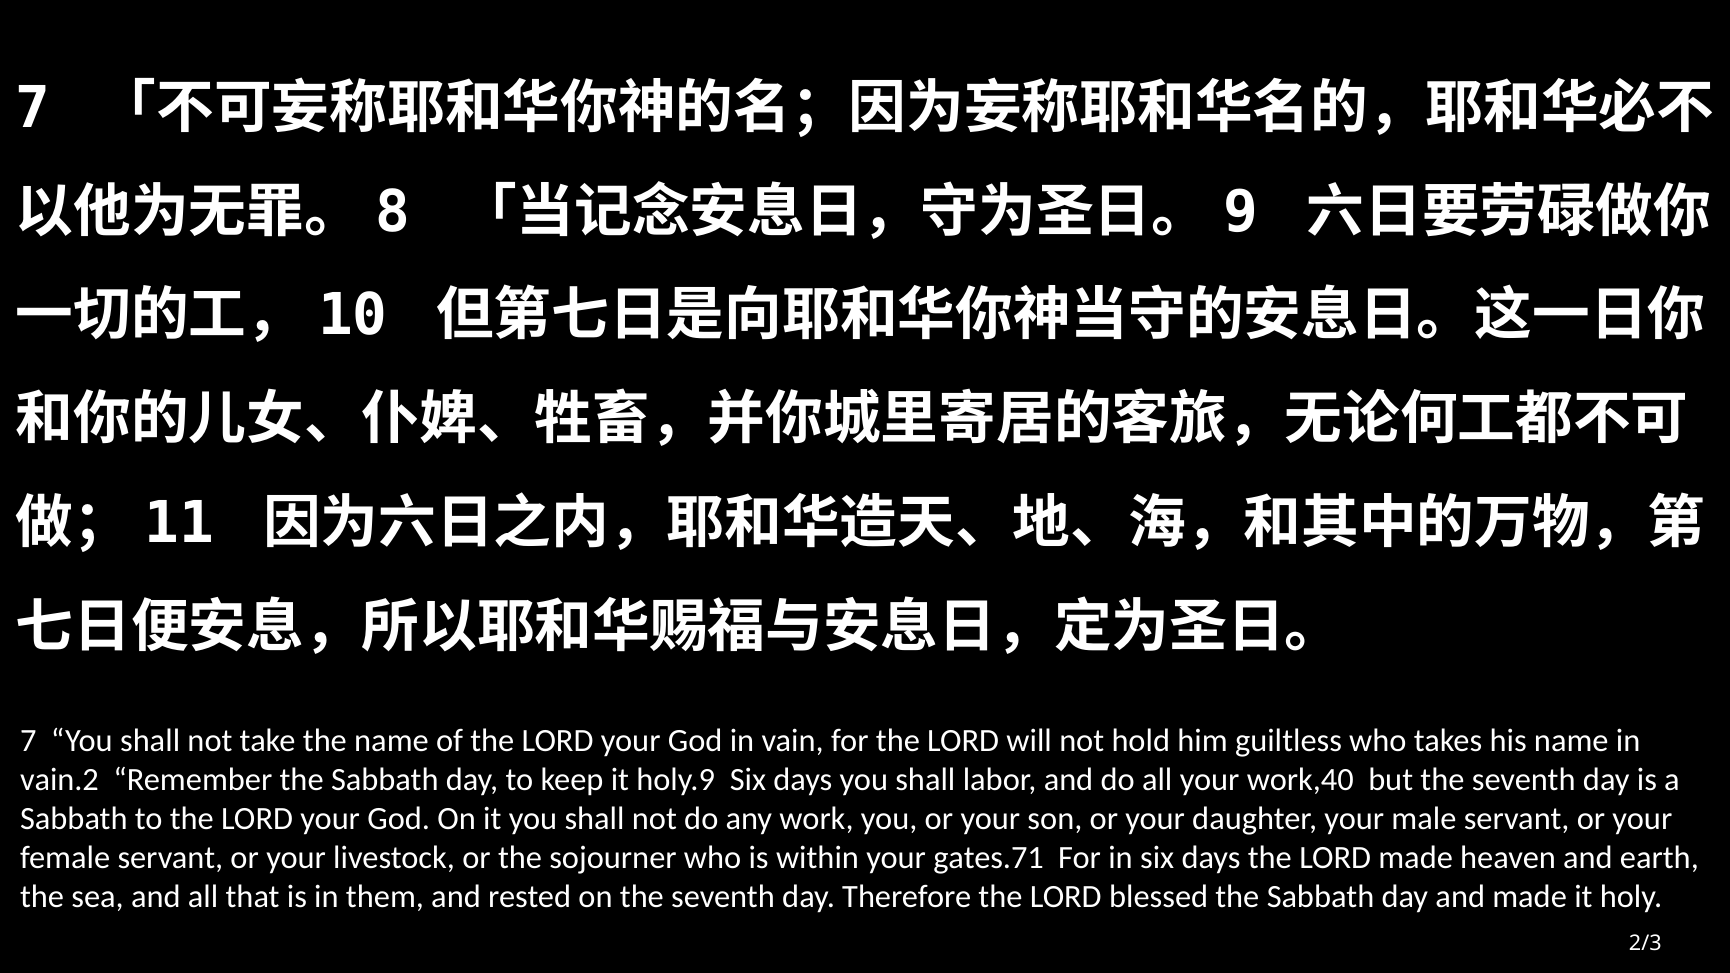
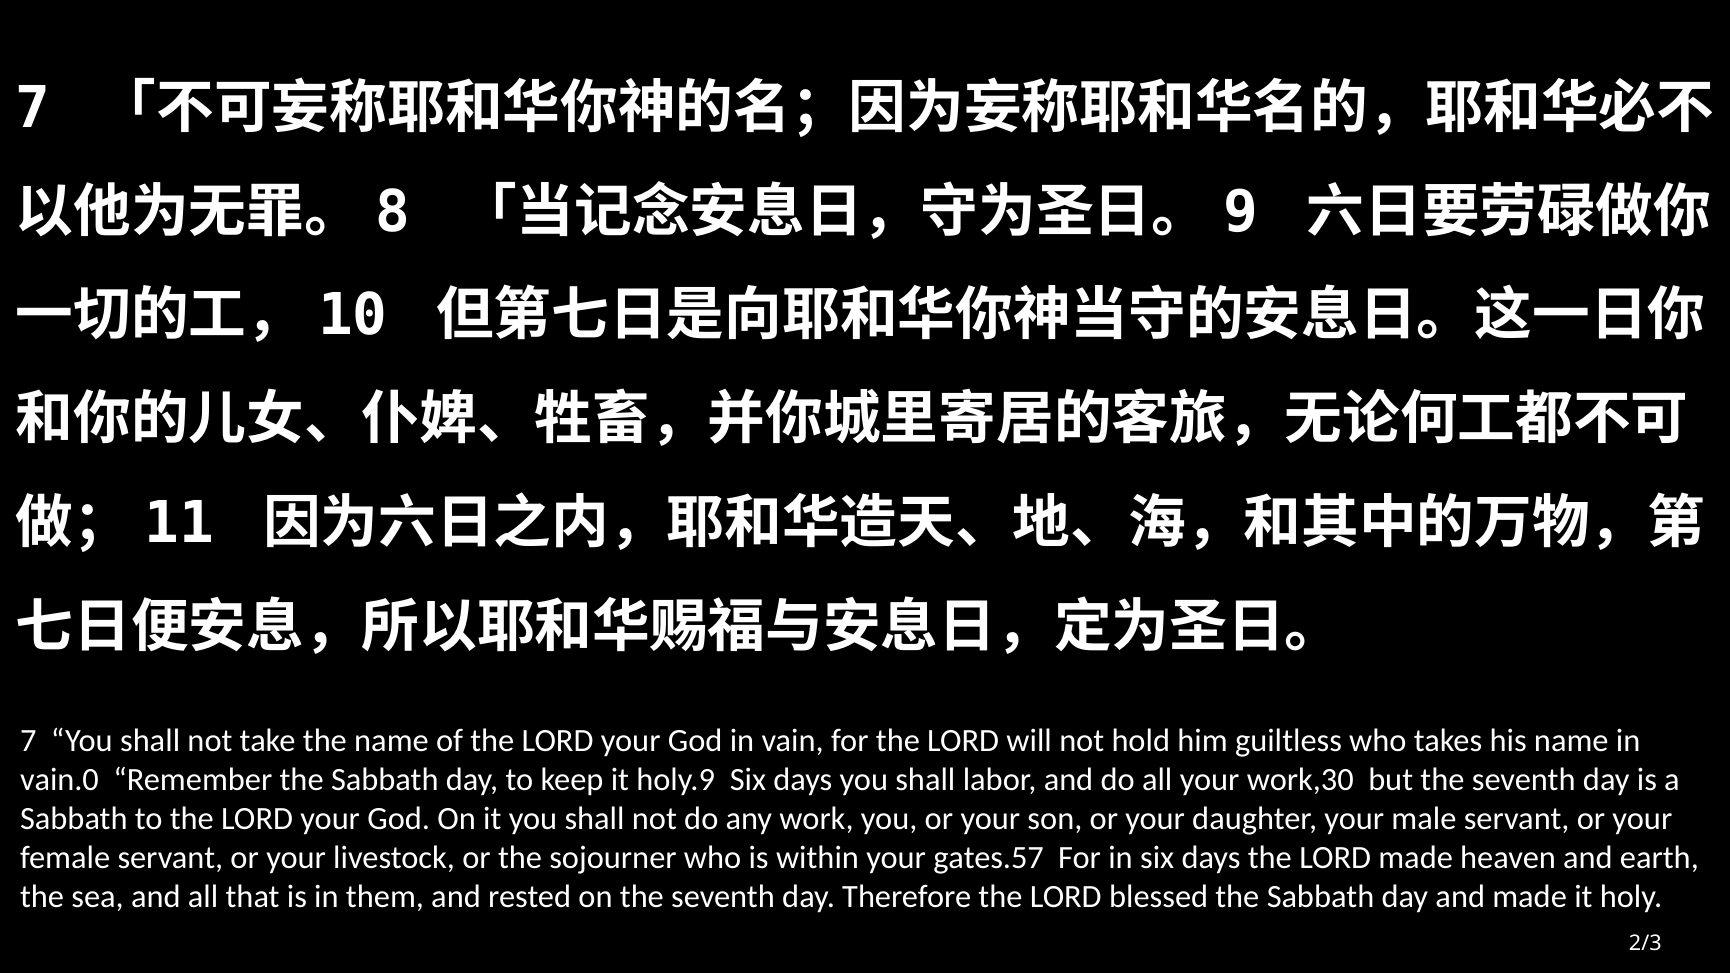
vain.2: vain.2 -> vain.0
work,40: work,40 -> work,30
gates.71: gates.71 -> gates.57
